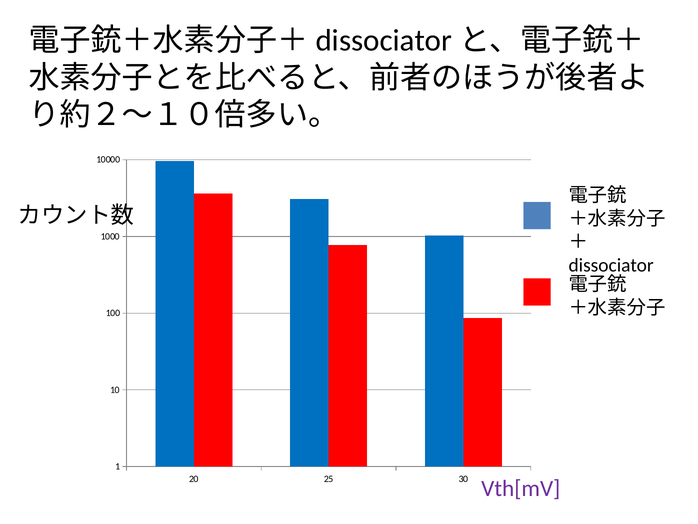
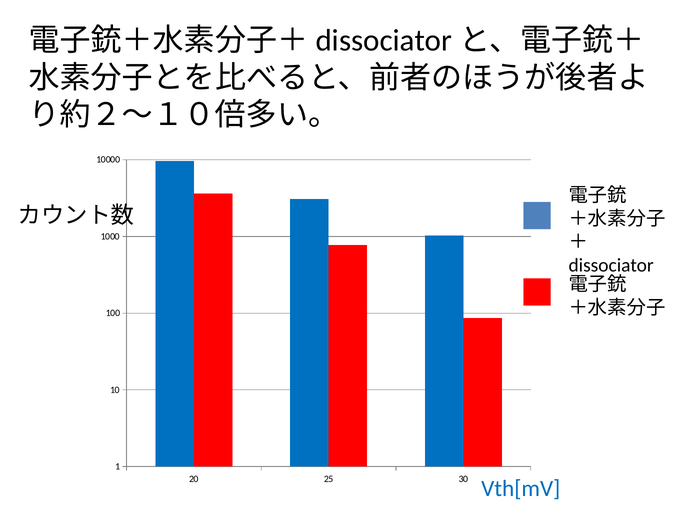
Vth[mV colour: purple -> blue
